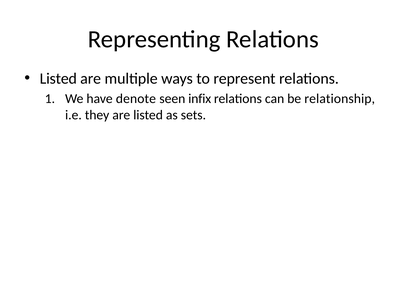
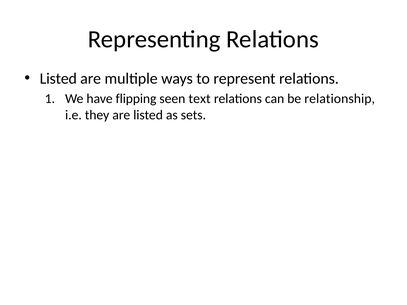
denote: denote -> flipping
infix: infix -> text
